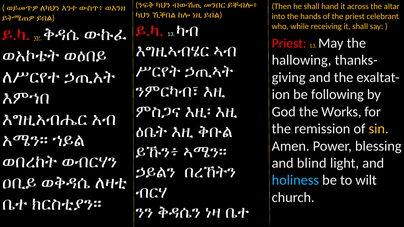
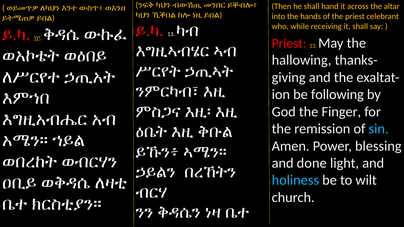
Works: Works -> Finger
sin colour: yellow -> light blue
blind: blind -> done
